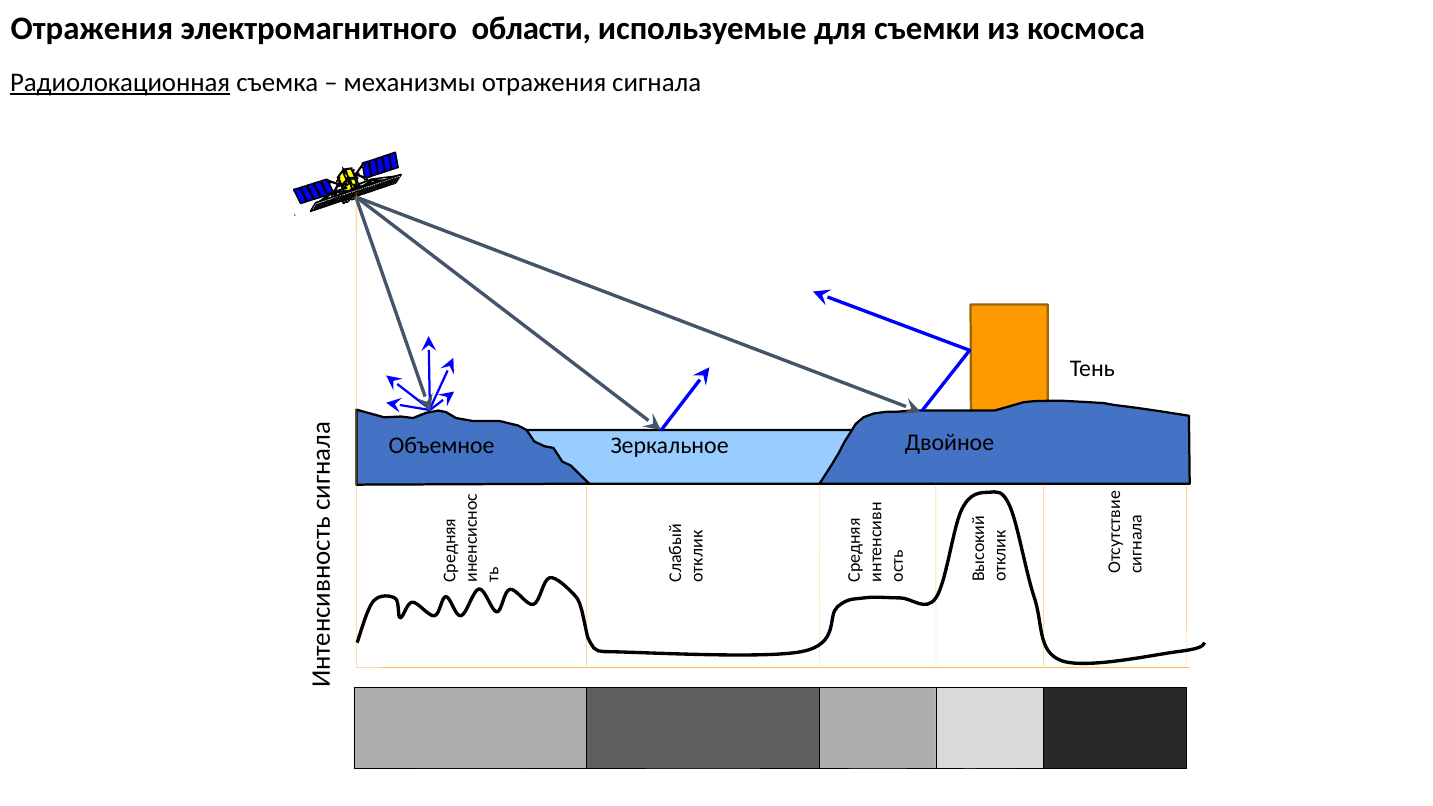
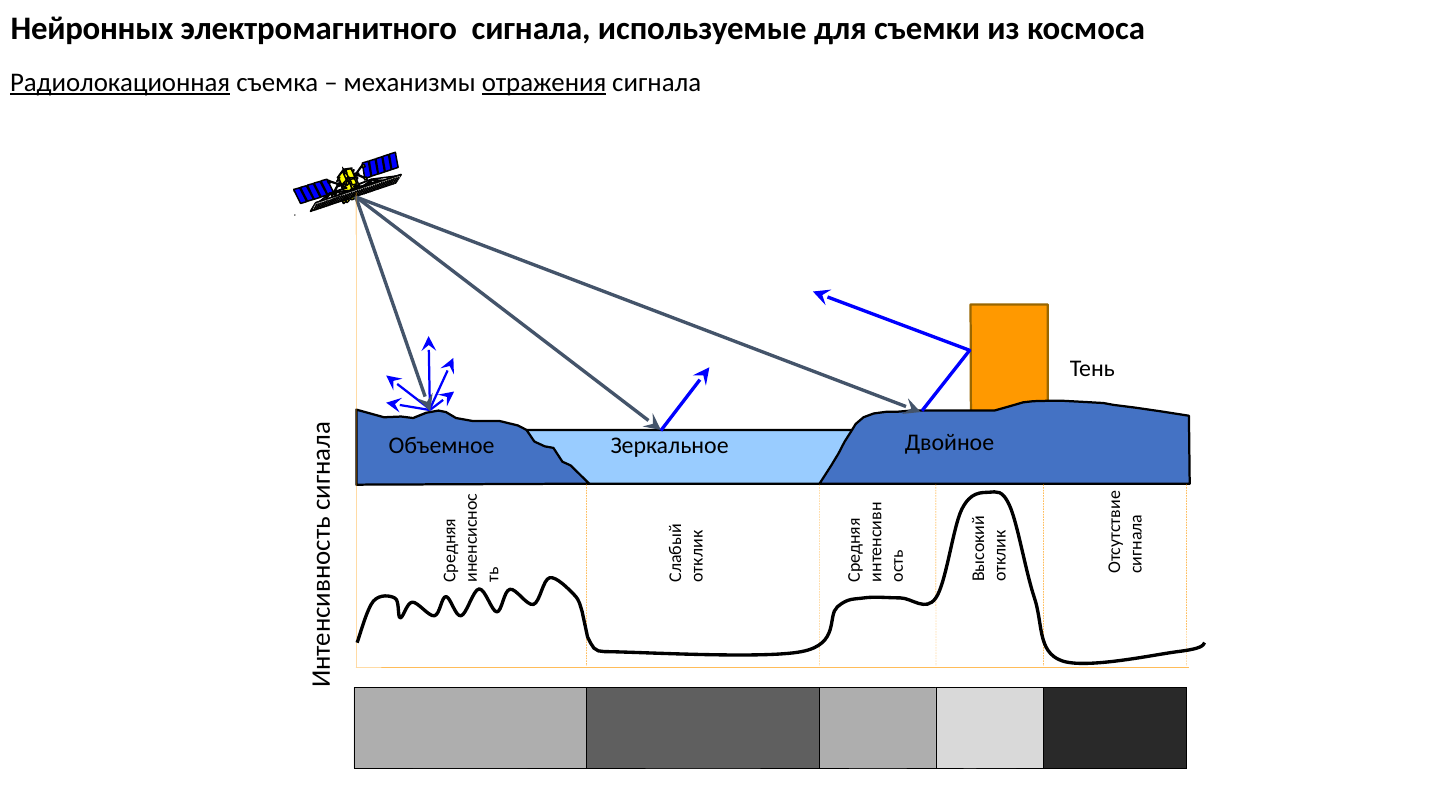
Отражения at (92, 29): Отражения -> Нейронных
электромагнитного области: области -> сигнала
отражения at (544, 82) underline: none -> present
